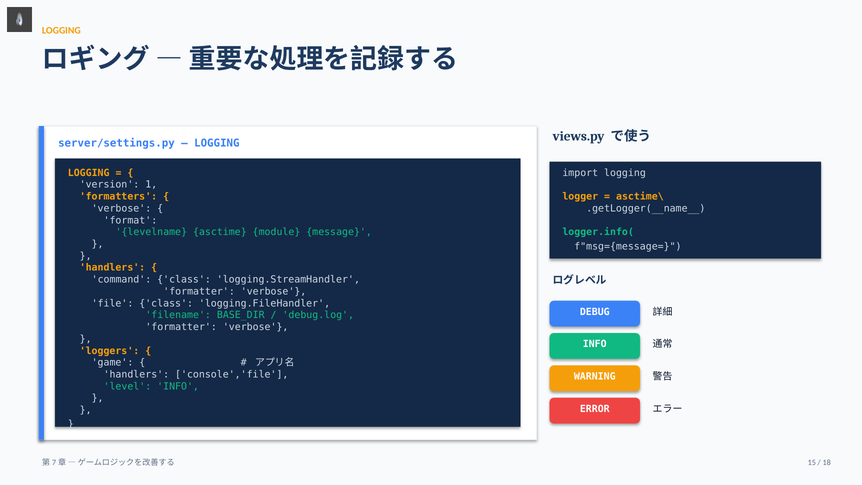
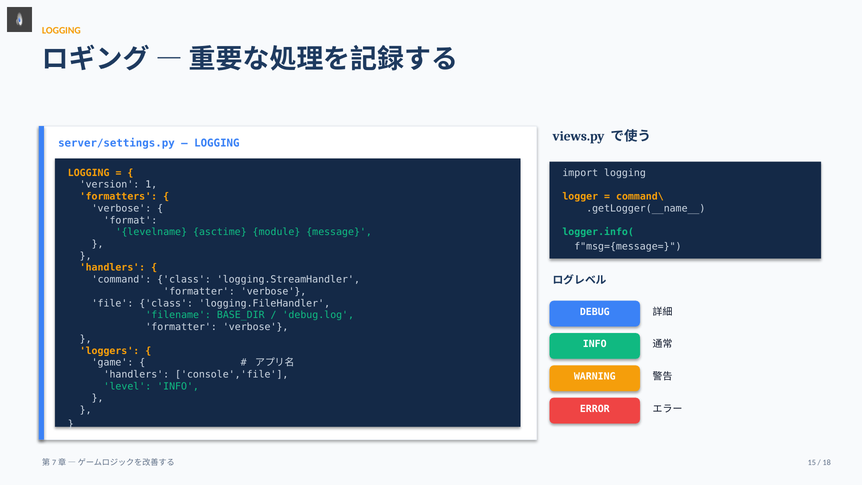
asctime\: asctime\ -> command\
